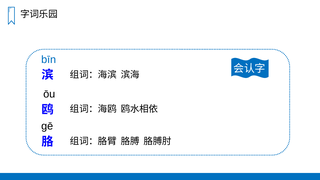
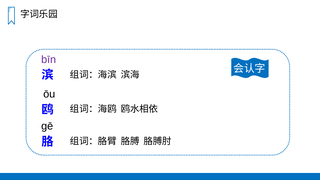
bīn colour: blue -> purple
